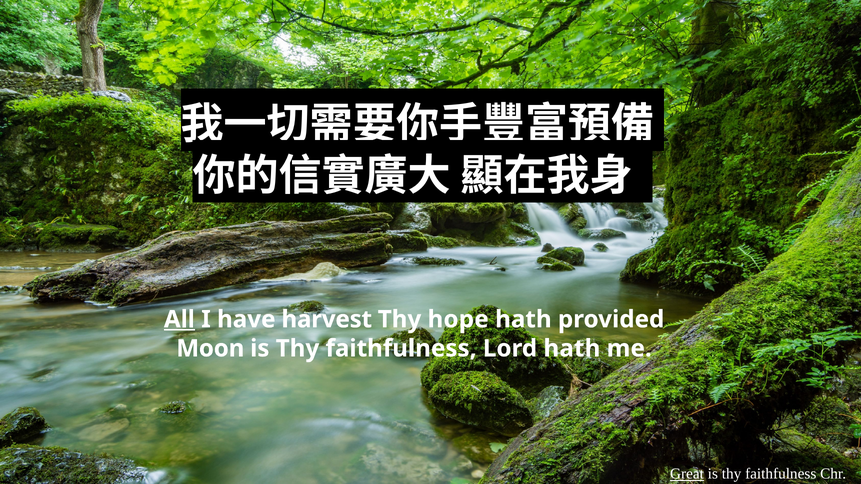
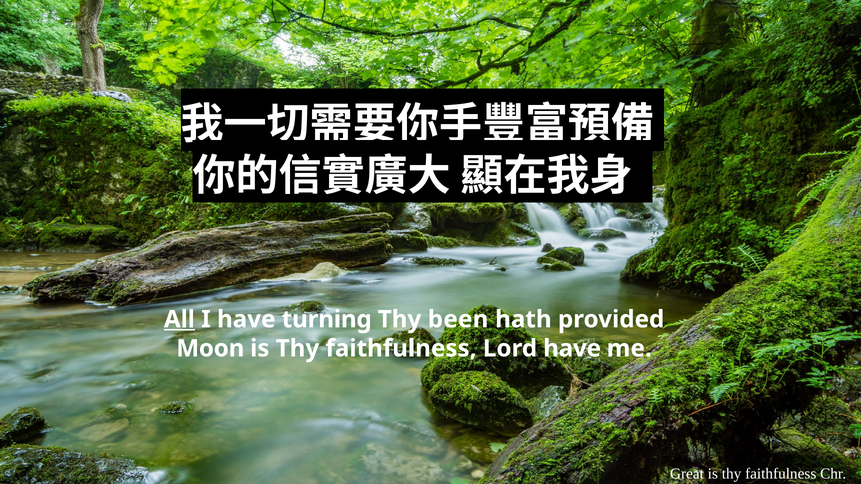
harvest: harvest -> turning
hope: hope -> been
Lord hath: hath -> have
Great underline: present -> none
